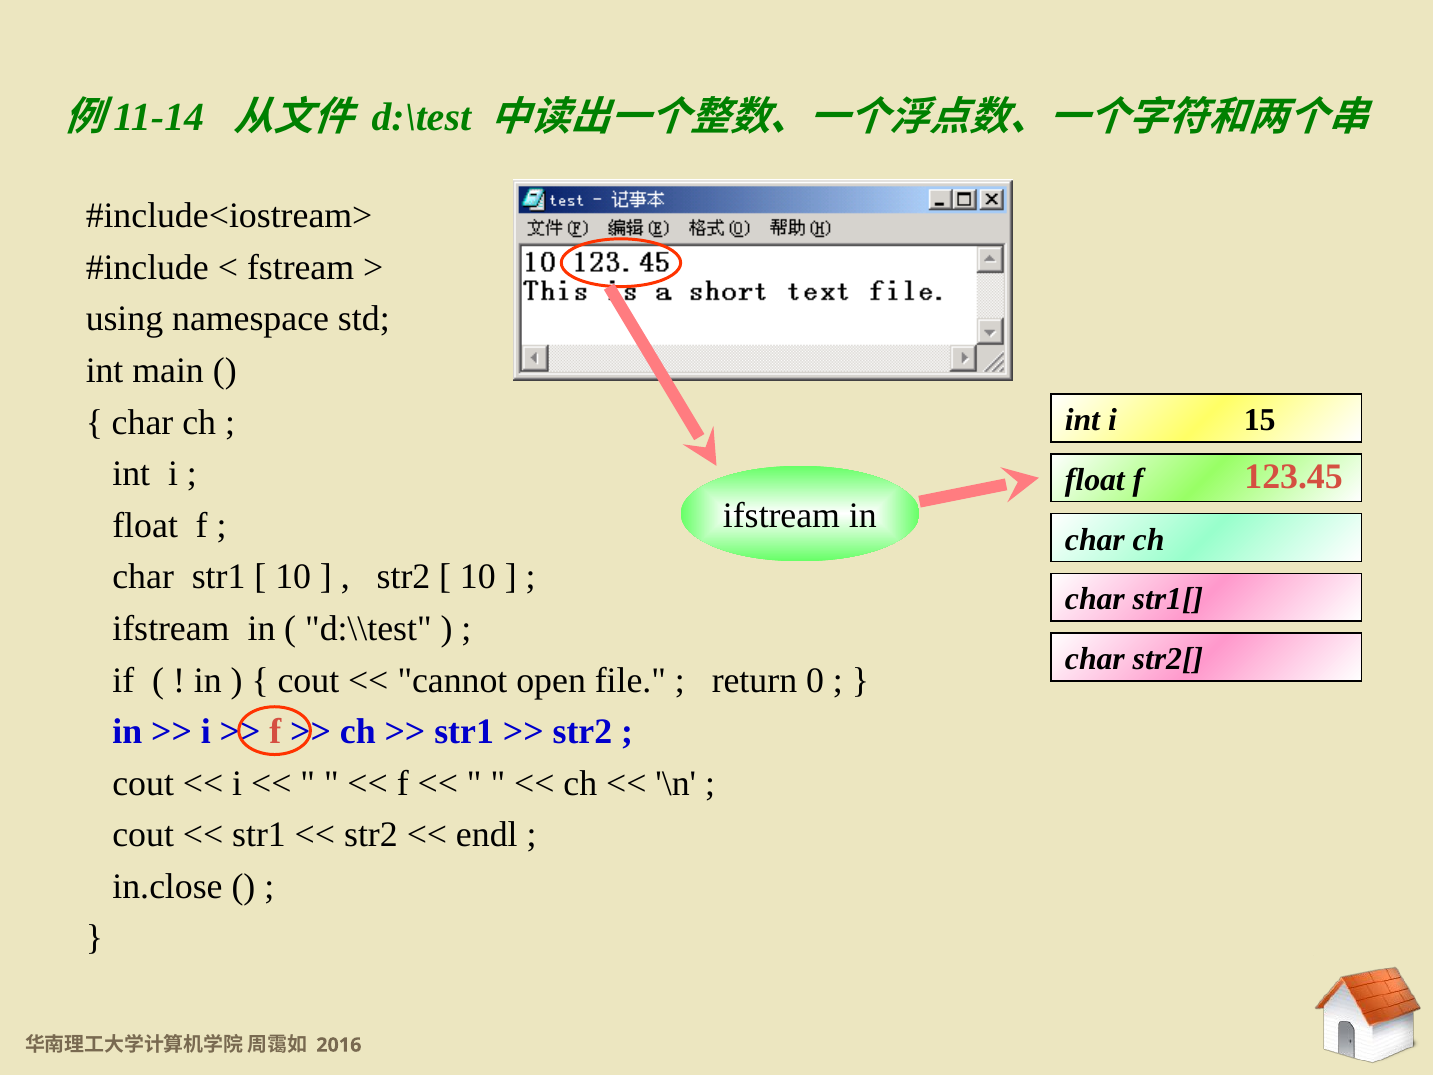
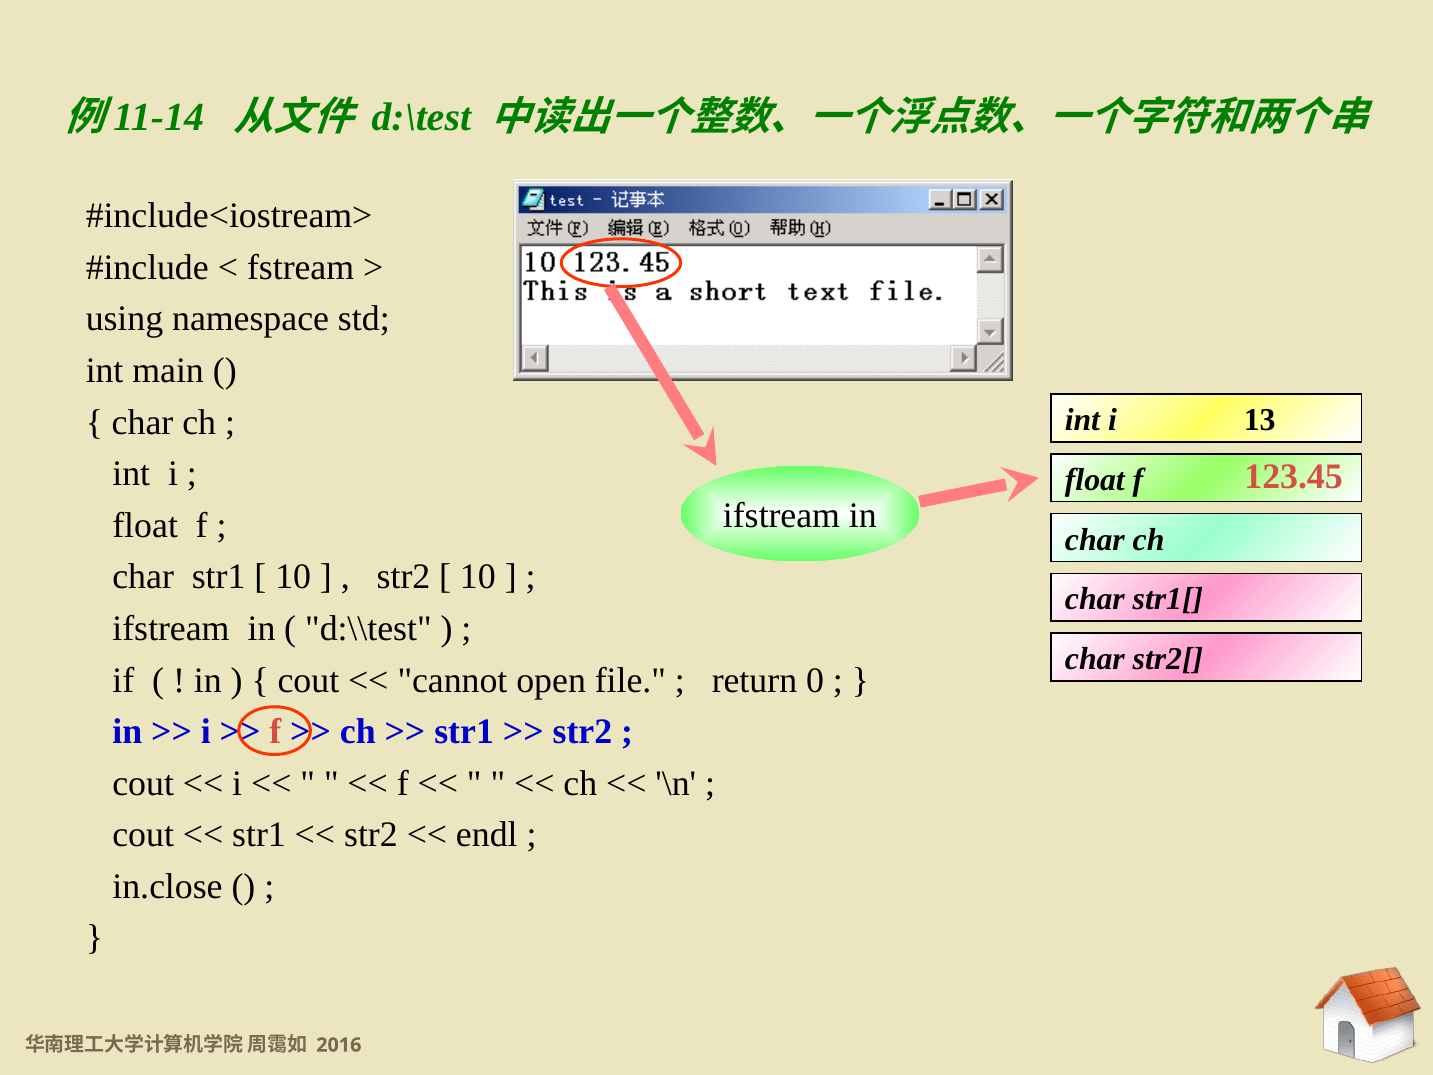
15: 15 -> 13
